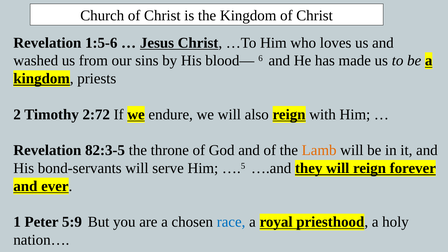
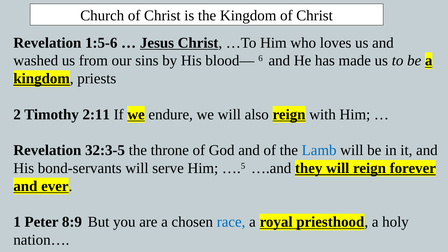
2:72: 2:72 -> 2:11
82:3-5: 82:3-5 -> 32:3-5
Lamb colour: orange -> blue
5:9: 5:9 -> 8:9
